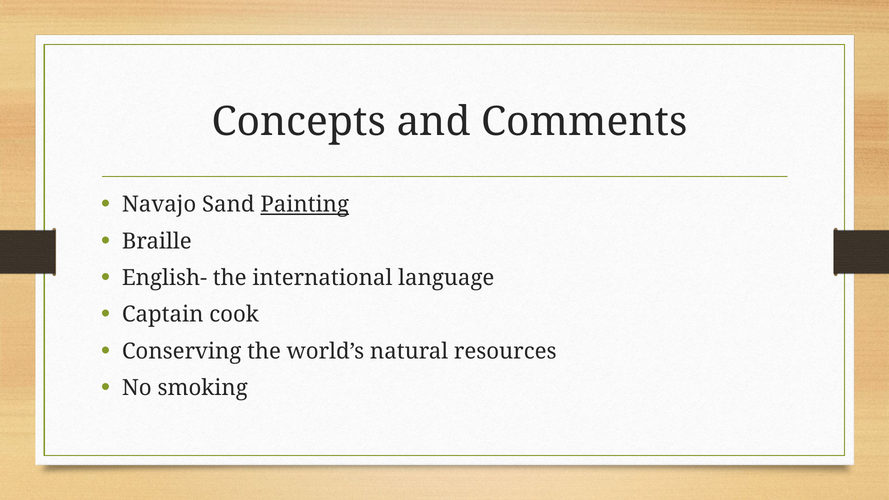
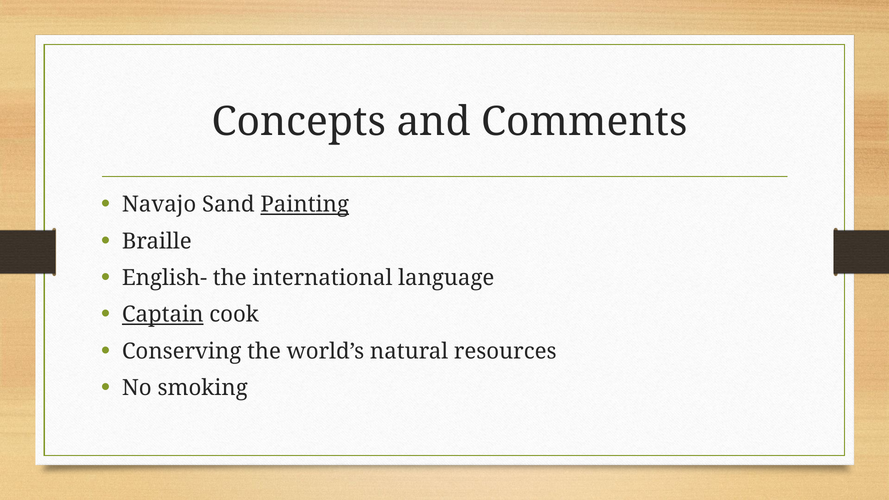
Captain underline: none -> present
